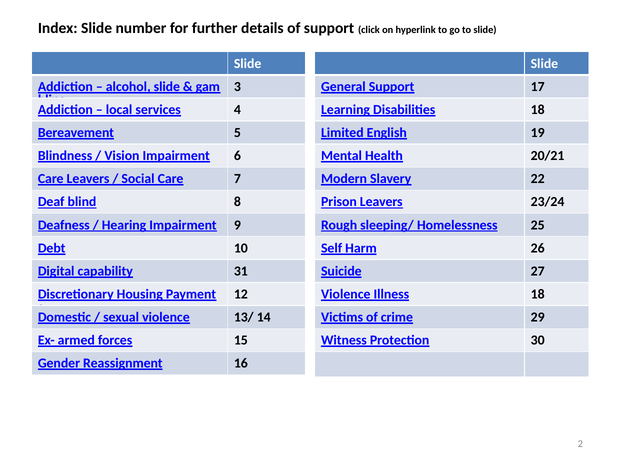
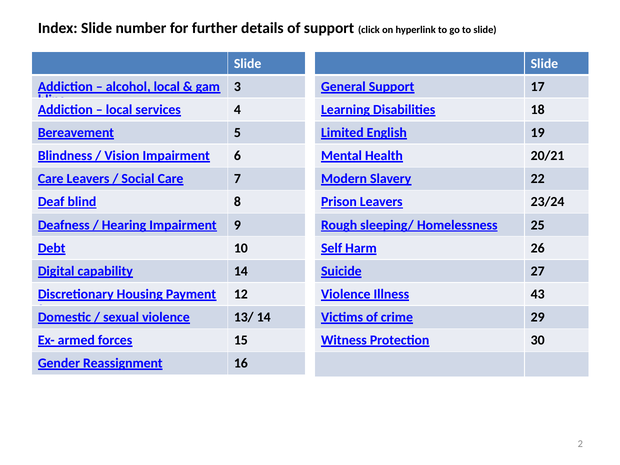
alcohol slide: slide -> local
capability 31: 31 -> 14
Illness 18: 18 -> 43
